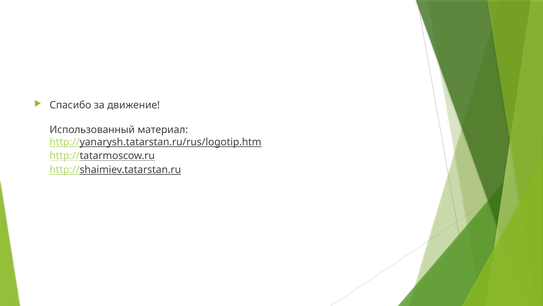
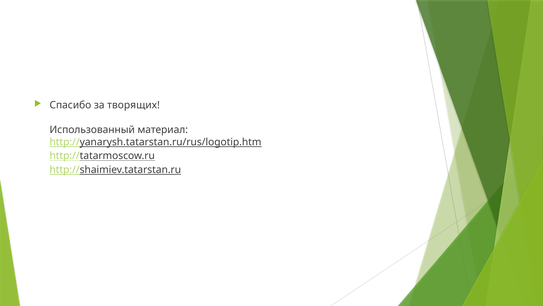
движение: движение -> творящих
